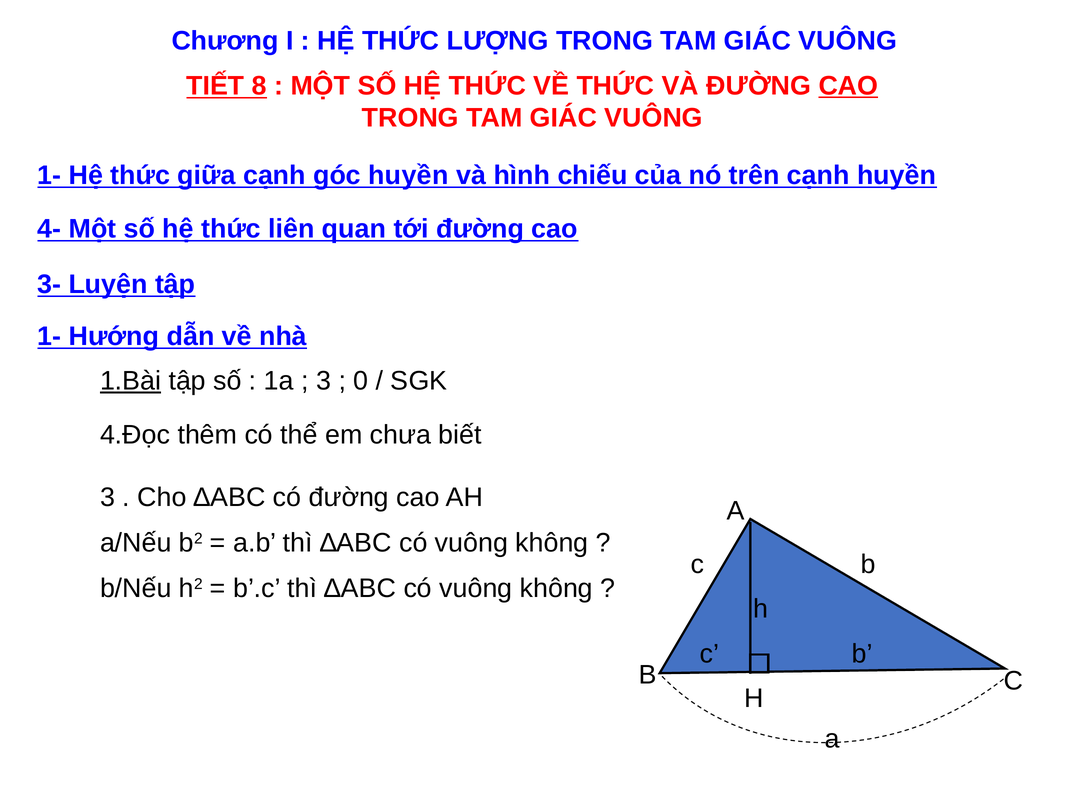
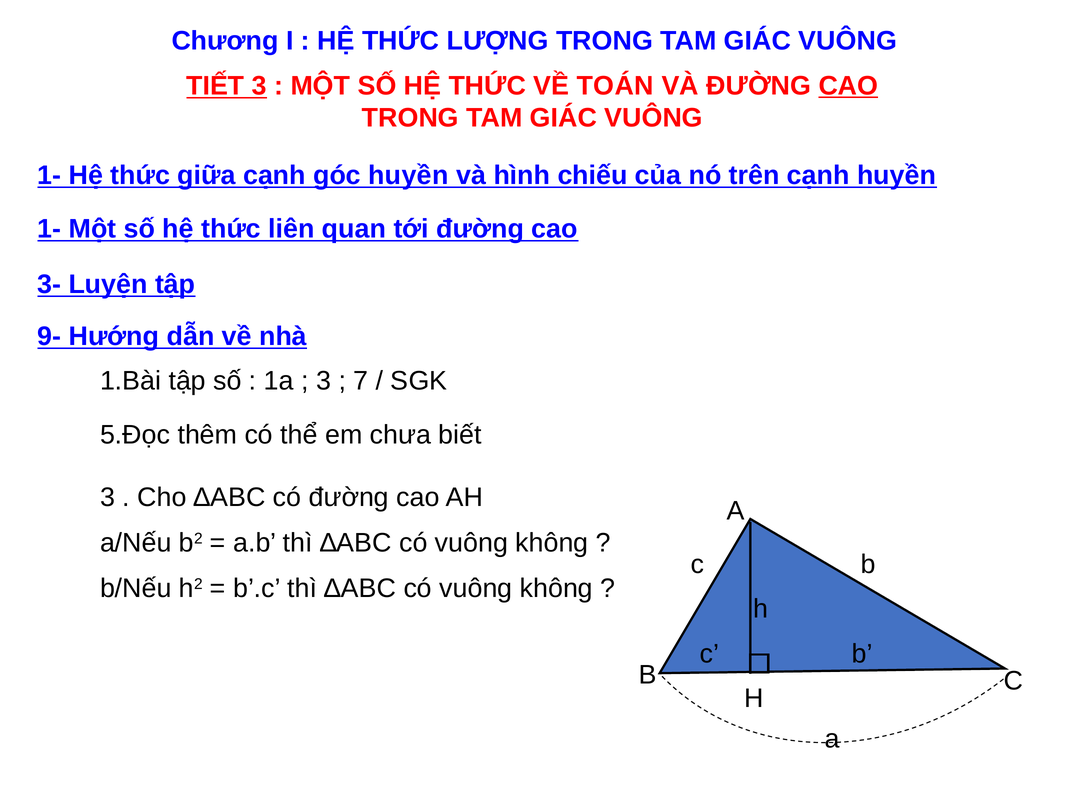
TIẾT 8: 8 -> 3
VỀ THỨC: THỨC -> TOÁN
4- at (49, 229): 4- -> 1-
1- at (49, 336): 1- -> 9-
1.Bài underline: present -> none
0: 0 -> 7
4.Đọc: 4.Đọc -> 5.Đọc
